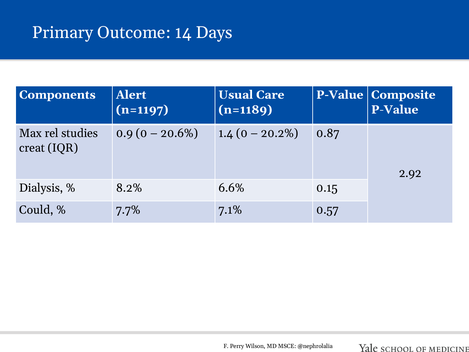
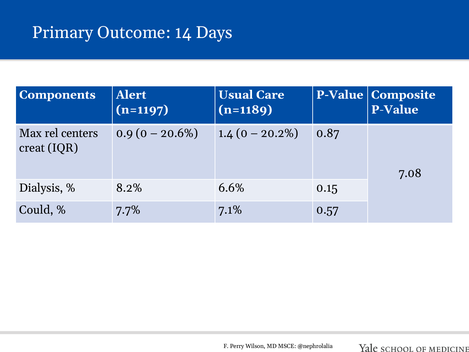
studies: studies -> centers
2.92: 2.92 -> 7.08
